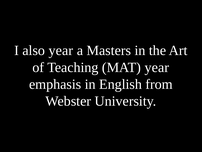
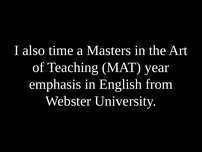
also year: year -> time
